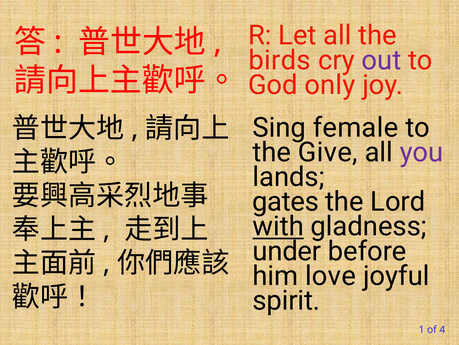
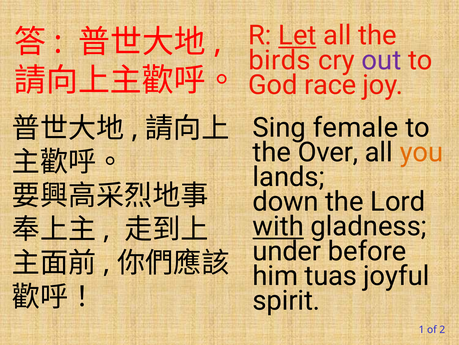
Let underline: none -> present
only: only -> race
Give: Give -> Over
you colour: purple -> orange
gates: gates -> down
love: love -> tuas
4: 4 -> 2
